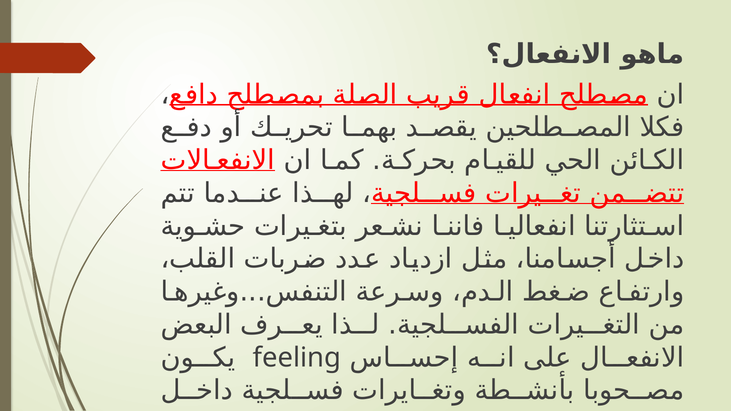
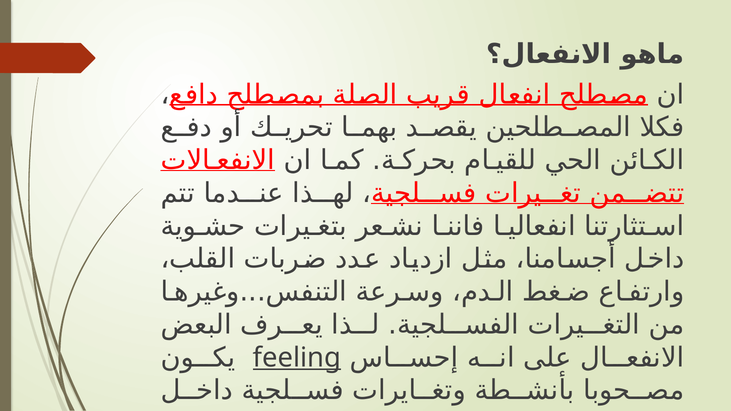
feeling underline: none -> present
